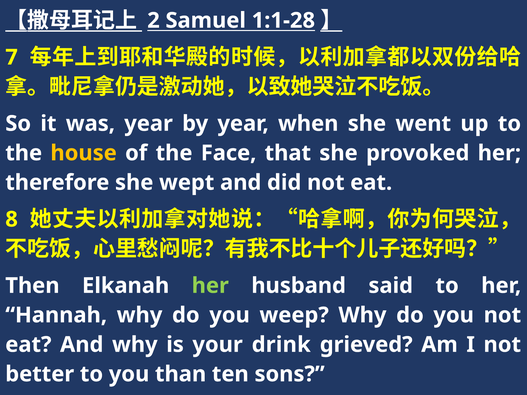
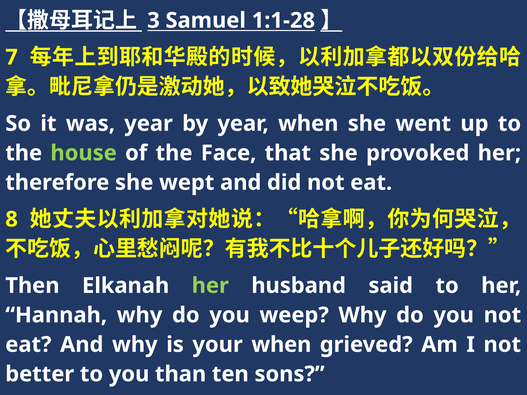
2: 2 -> 3
house colour: yellow -> light green
your drink: drink -> when
